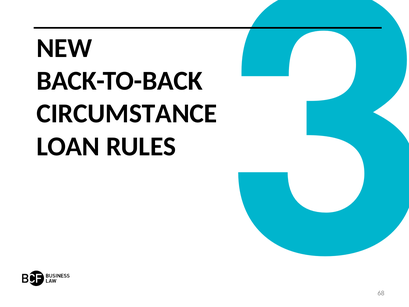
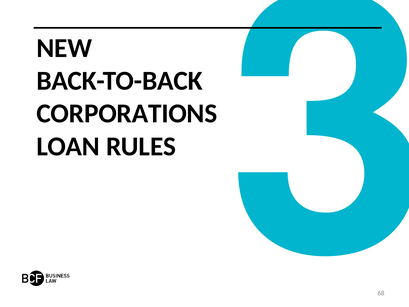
CIRCUMSTANCE: CIRCUMSTANCE -> CORPORATIONS
